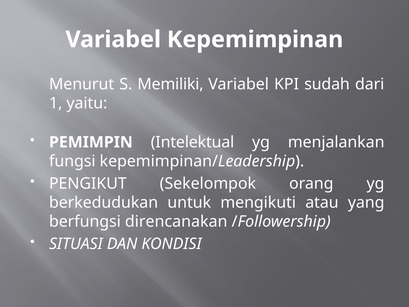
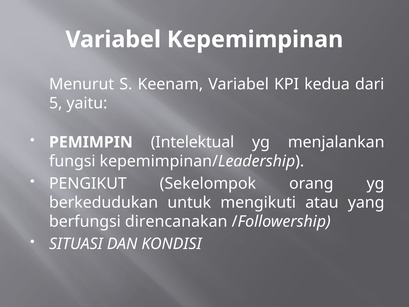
Memiliki: Memiliki -> Keenam
sudah: sudah -> kedua
1: 1 -> 5
